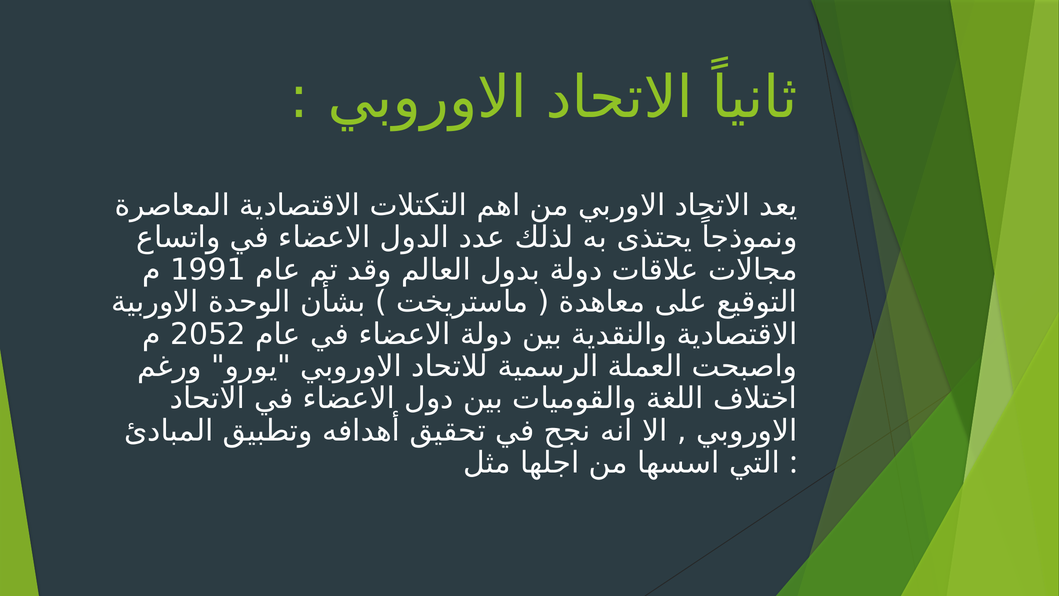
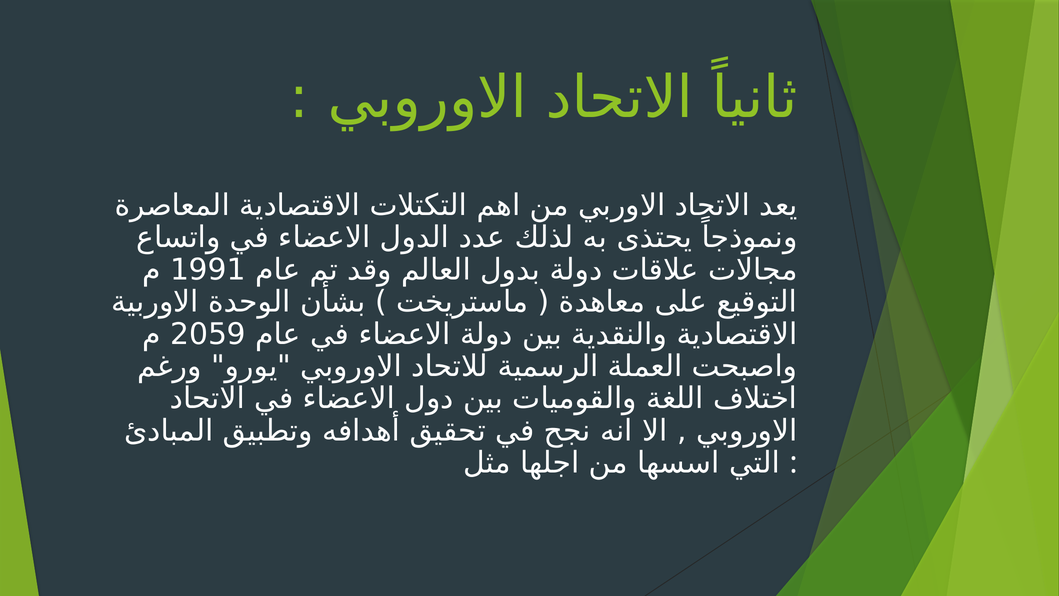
2052: 2052 -> 2059
